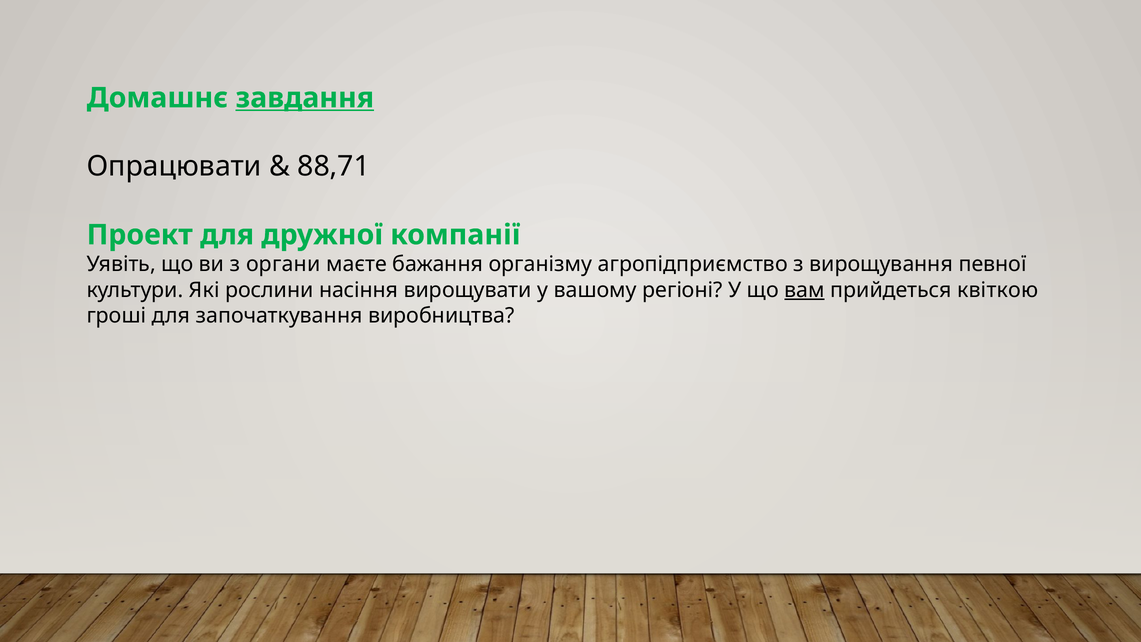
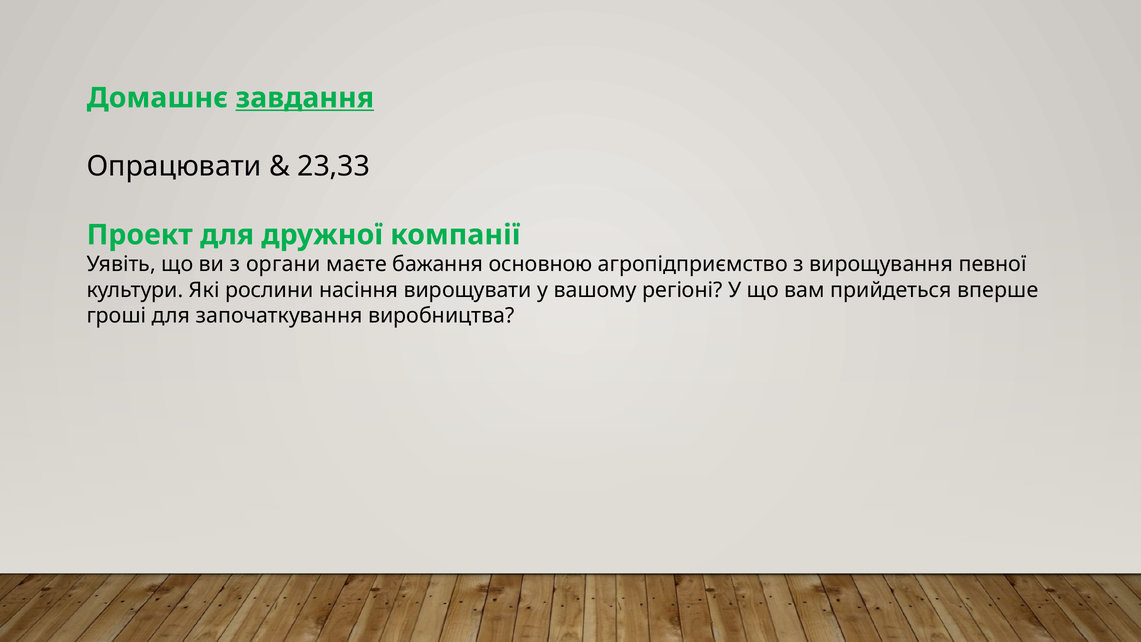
88,71: 88,71 -> 23,33
організму: організму -> основною
вам underline: present -> none
квіткою: квіткою -> вперше
